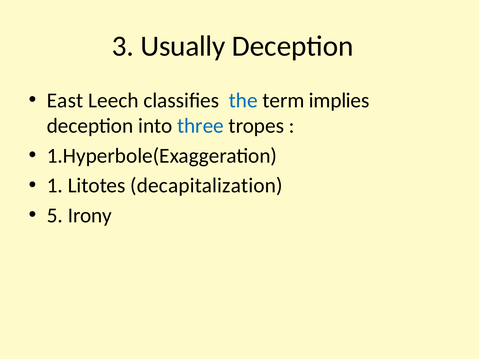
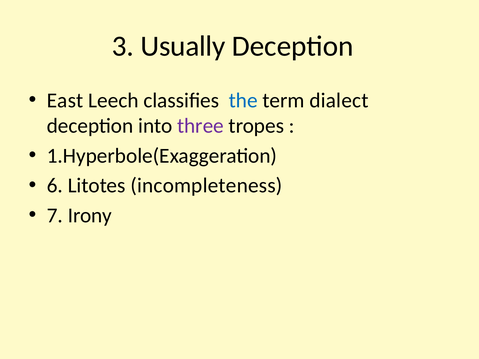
implies: implies -> dialect
three colour: blue -> purple
1: 1 -> 6
decapitalization: decapitalization -> incompleteness
5: 5 -> 7
